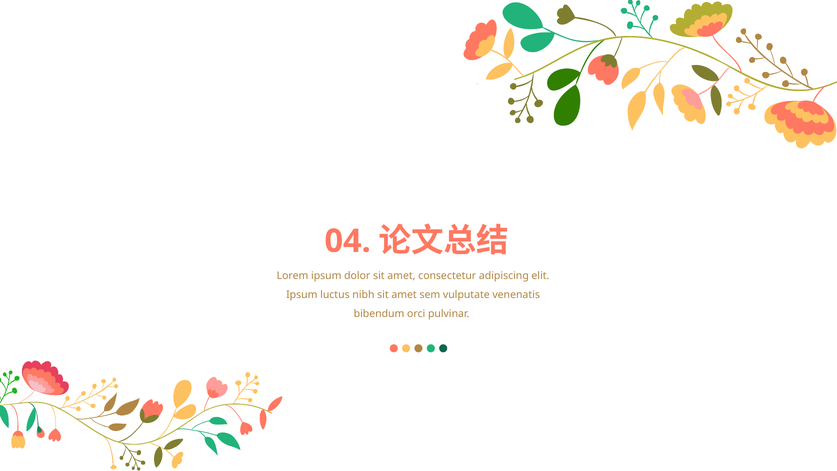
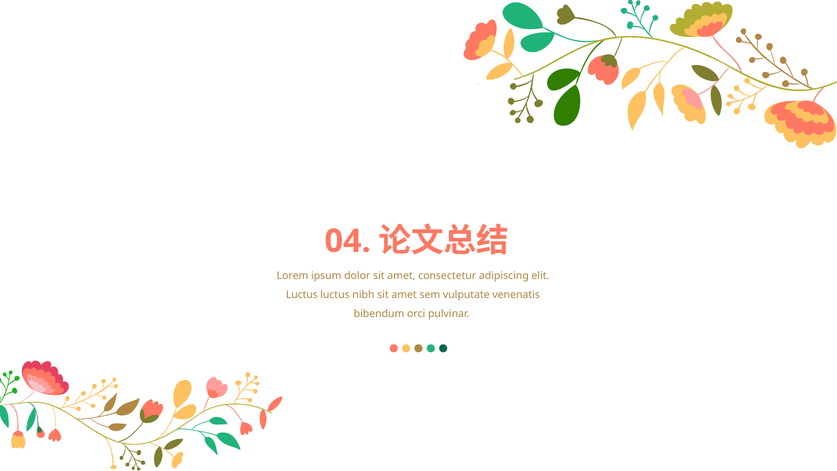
Ipsum at (302, 295): Ipsum -> Luctus
